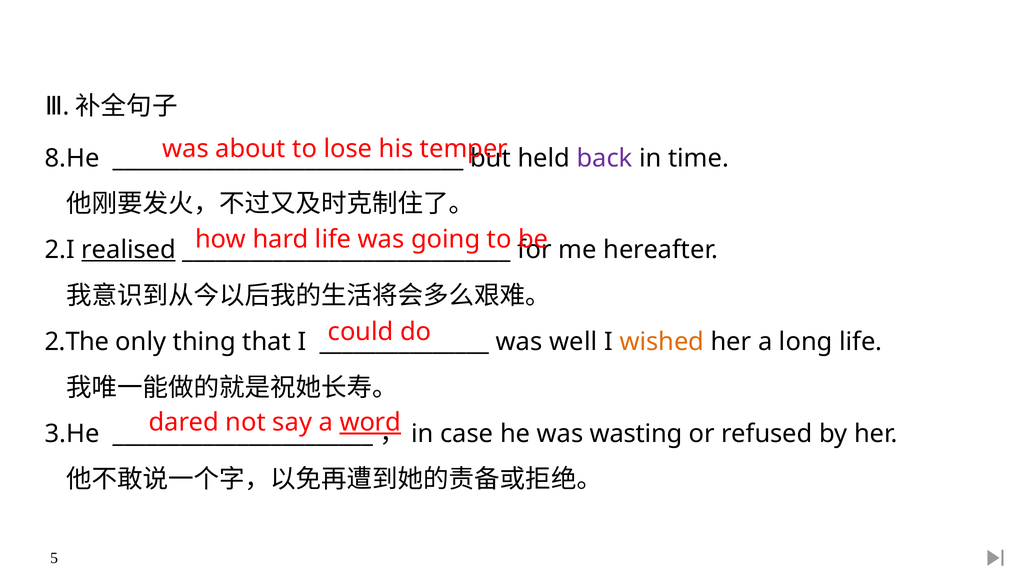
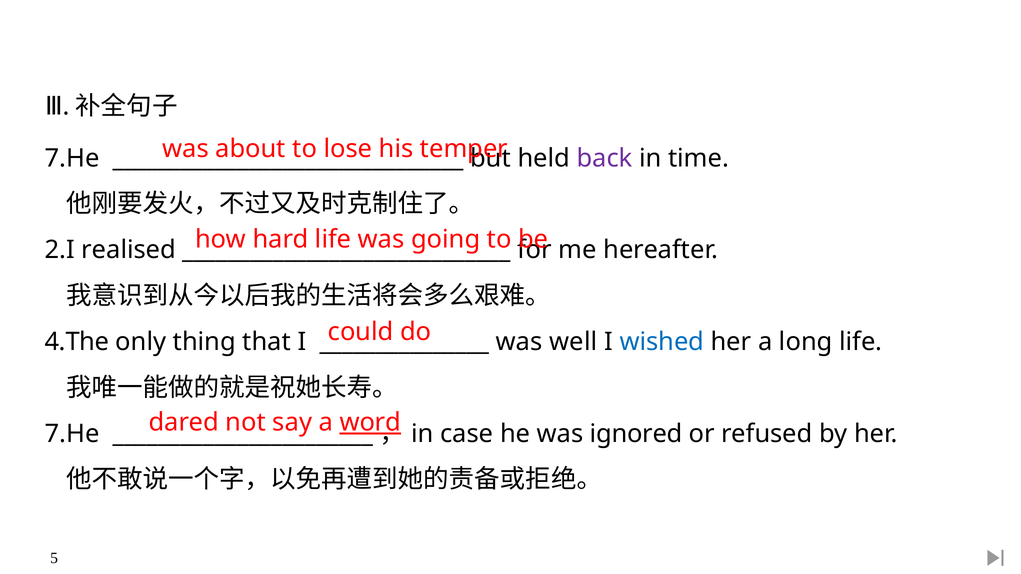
8.He at (72, 158): 8.He -> 7.He
realised underline: present -> none
2.The: 2.The -> 4.The
wished colour: orange -> blue
3.He at (72, 434): 3.He -> 7.He
wasting: wasting -> ignored
